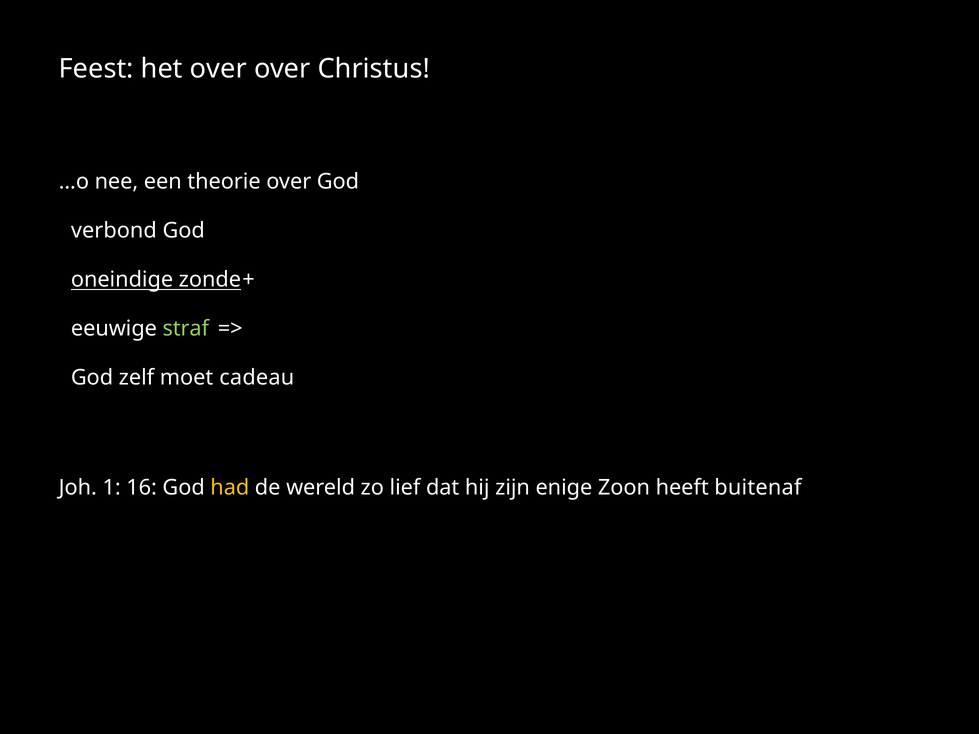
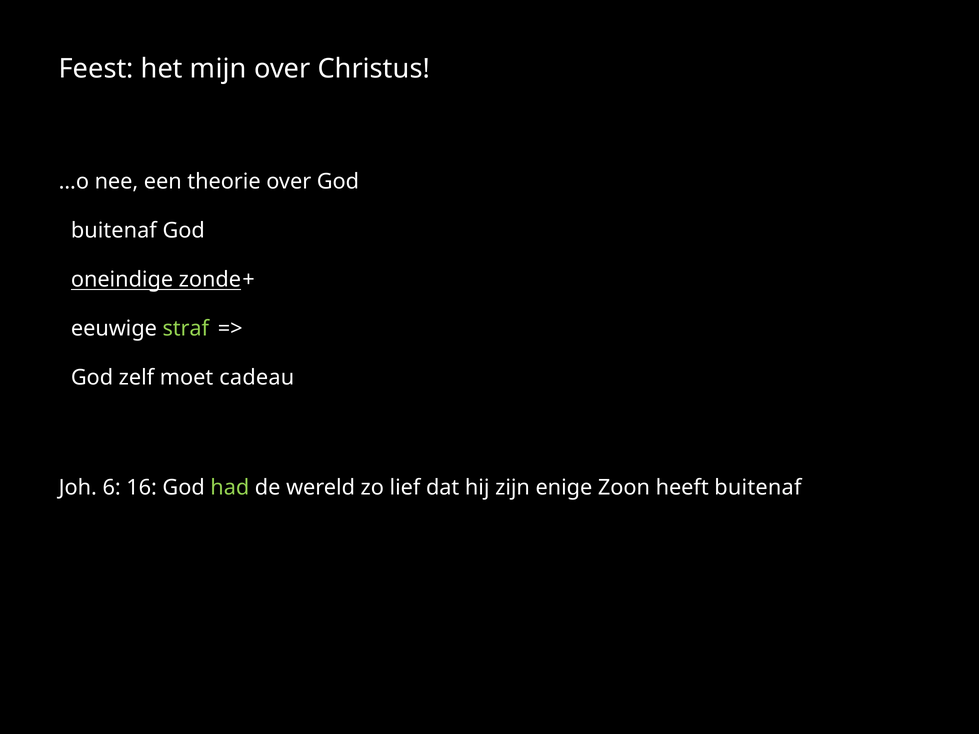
het over: over -> mijn
verbond at (114, 231): verbond -> buitenaf
1: 1 -> 6
had colour: yellow -> light green
